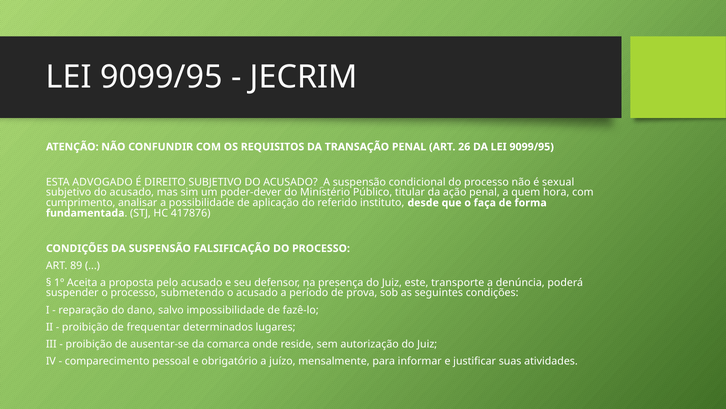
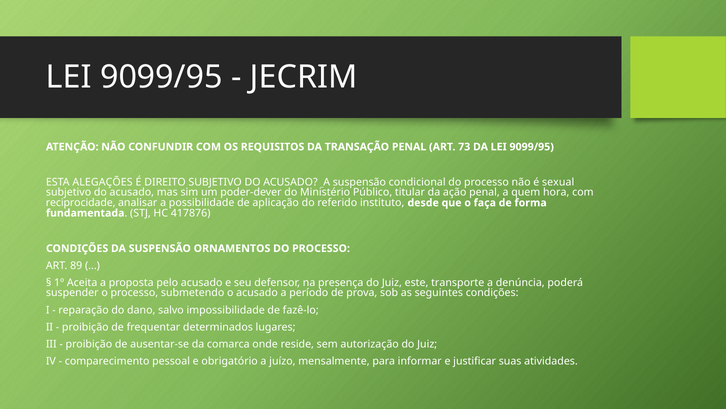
26: 26 -> 73
ADVOGADO: ADVOGADO -> ALEGAÇÕES
cumprimento: cumprimento -> reciprocidade
FALSIFICAÇÃO: FALSIFICAÇÃO -> ORNAMENTOS
